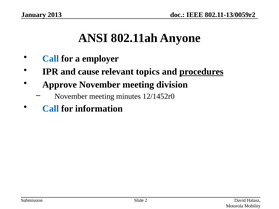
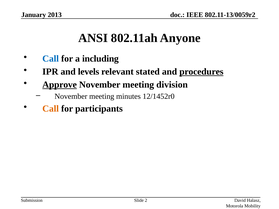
employer: employer -> including
cause: cause -> levels
topics: topics -> stated
Approve underline: none -> present
Call at (51, 109) colour: blue -> orange
information: information -> participants
